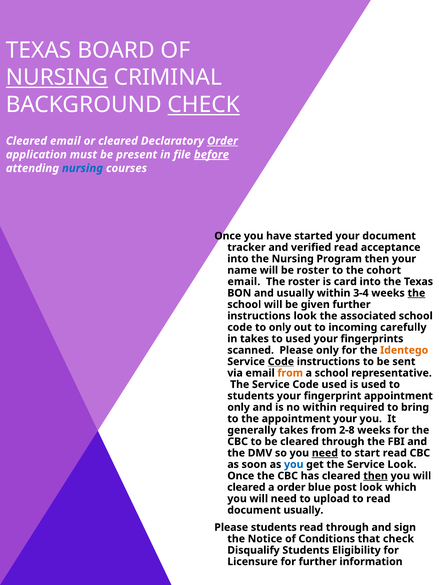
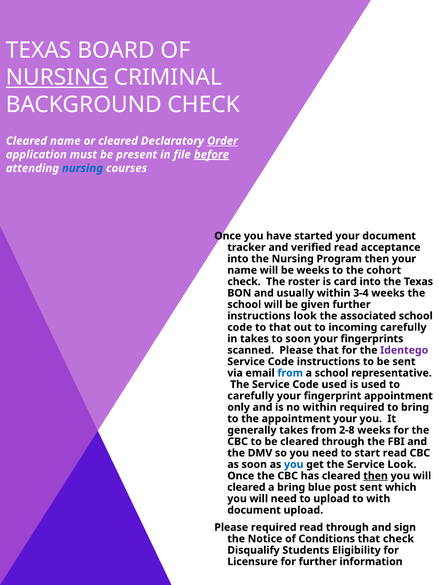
CHECK at (204, 105) underline: present -> none
Cleared email: email -> name
be roster: roster -> weeks
email at (244, 282): email -> check
the at (416, 293) underline: present -> none
to only: only -> that
to used: used -> soon
Please only: only -> that
Identego colour: orange -> purple
Code at (281, 362) underline: present -> none
from at (290, 373) colour: orange -> blue
students at (251, 396): students -> carefully
need at (325, 453) underline: present -> none
a order: order -> bring
post look: look -> sent
to read: read -> with
document usually: usually -> upload
Please students: students -> required
